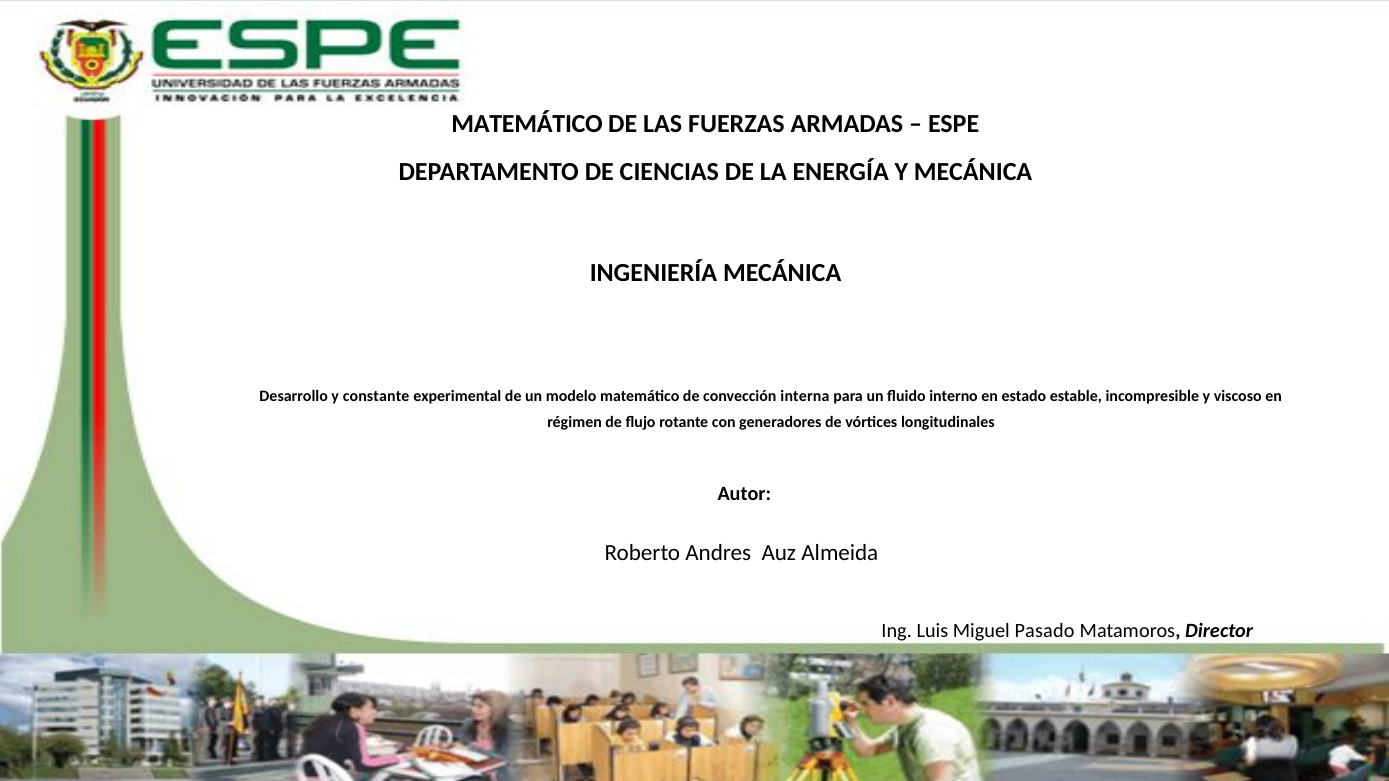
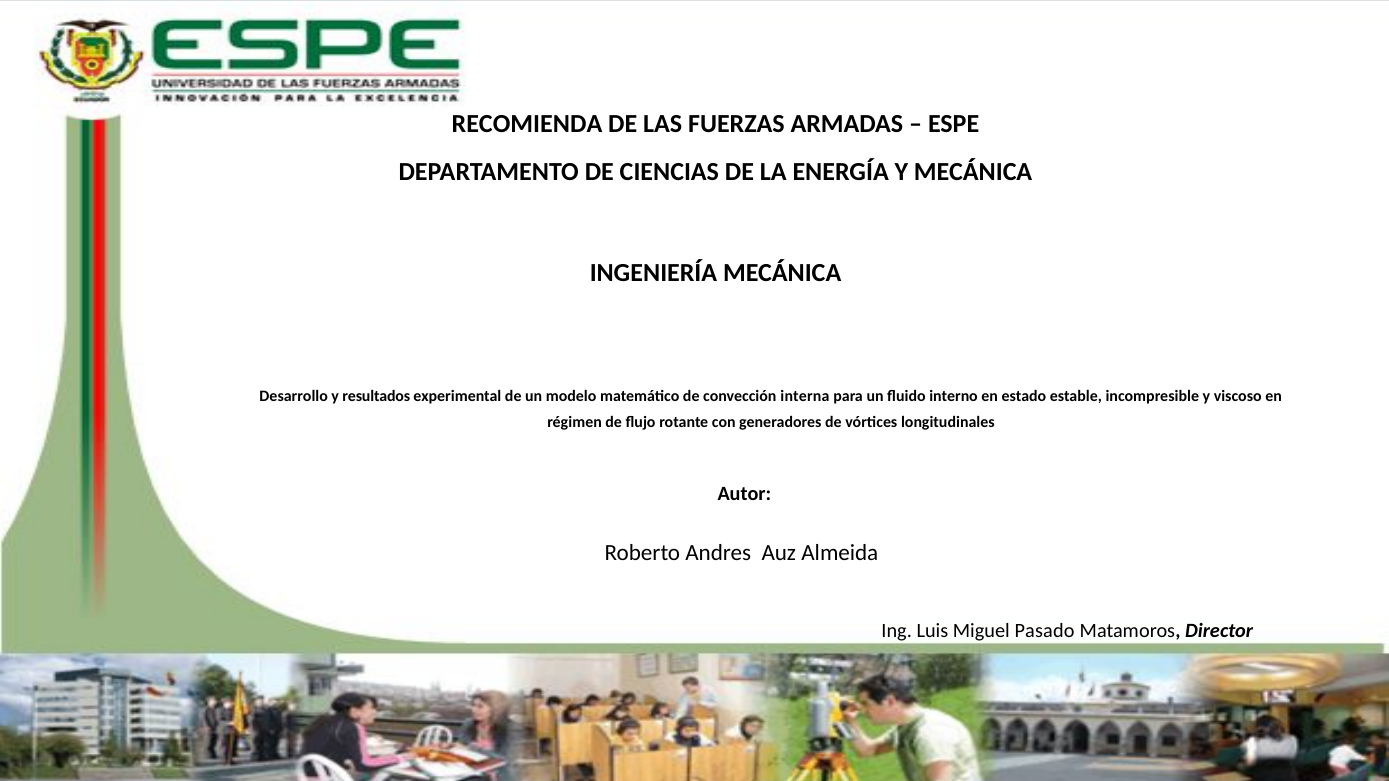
MATEMÁTICO at (527, 124): MATEMÁTICO -> RECOMIENDA
constante: constante -> resultados
